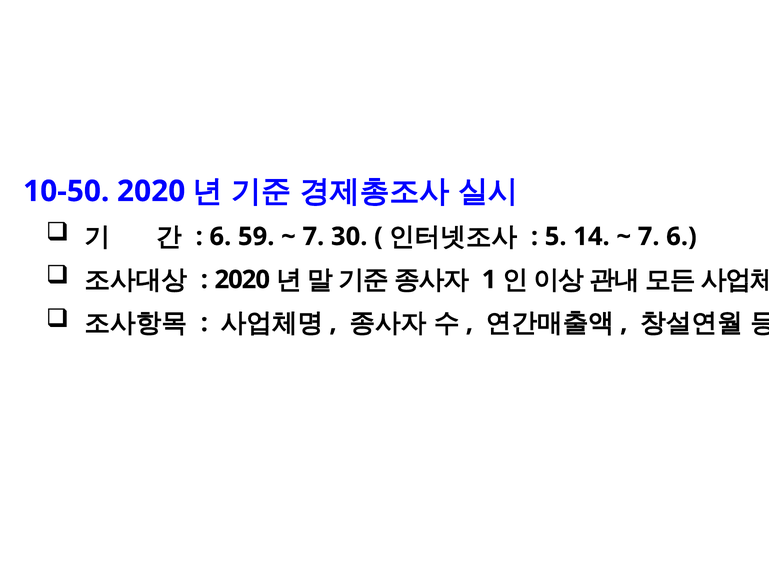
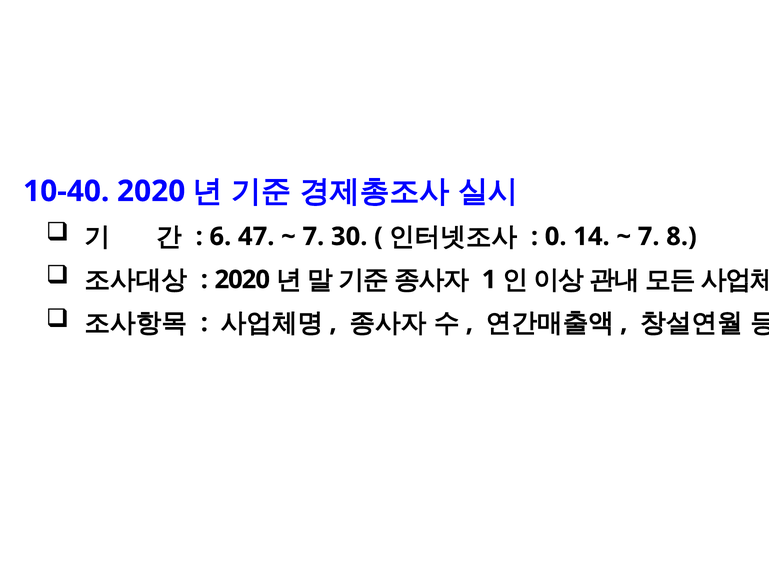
10-50: 10-50 -> 10-40
59: 59 -> 47
5: 5 -> 0
7 6: 6 -> 8
